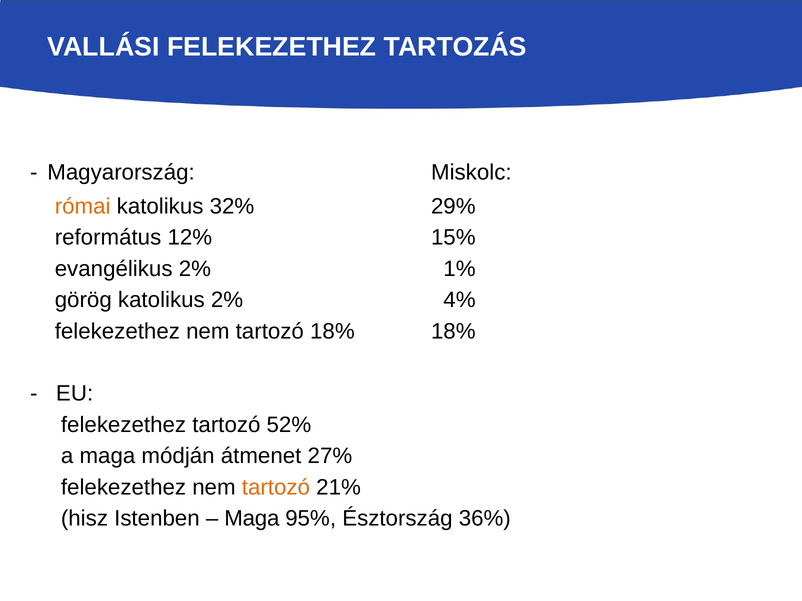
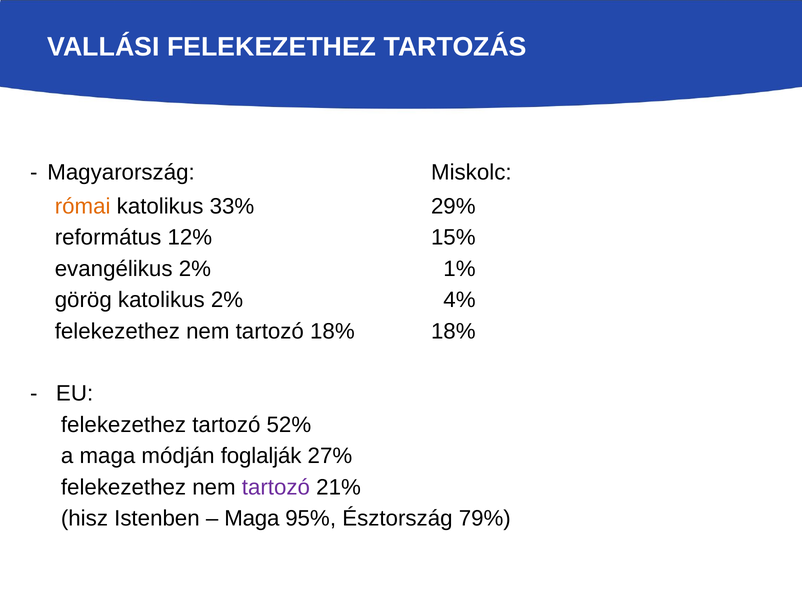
32%: 32% -> 33%
átmenet: átmenet -> foglalják
tartozó at (276, 488) colour: orange -> purple
36%: 36% -> 79%
